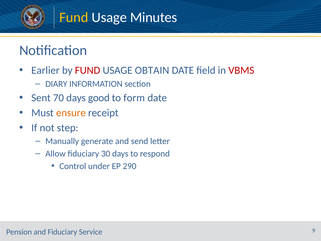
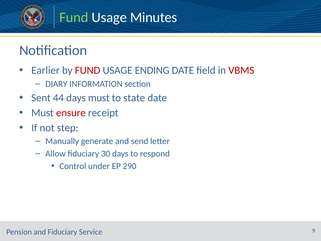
Fund at (74, 17) colour: yellow -> light green
OBTAIN: OBTAIN -> ENDING
70: 70 -> 44
days good: good -> must
form: form -> state
ensure colour: orange -> red
